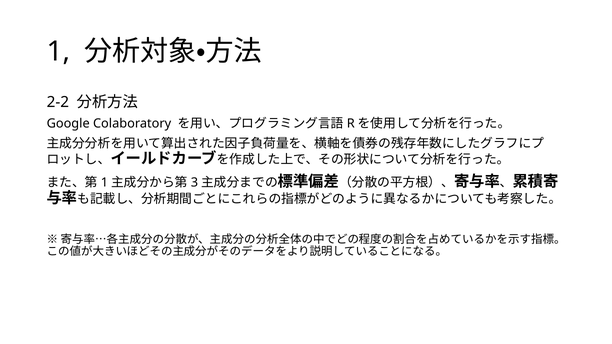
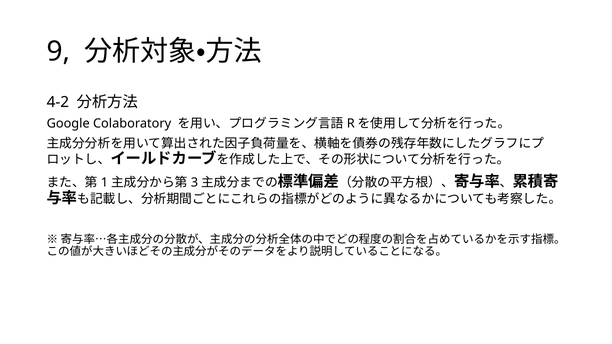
1 at (58, 51): 1 -> 9
2-2: 2-2 -> 4-2
